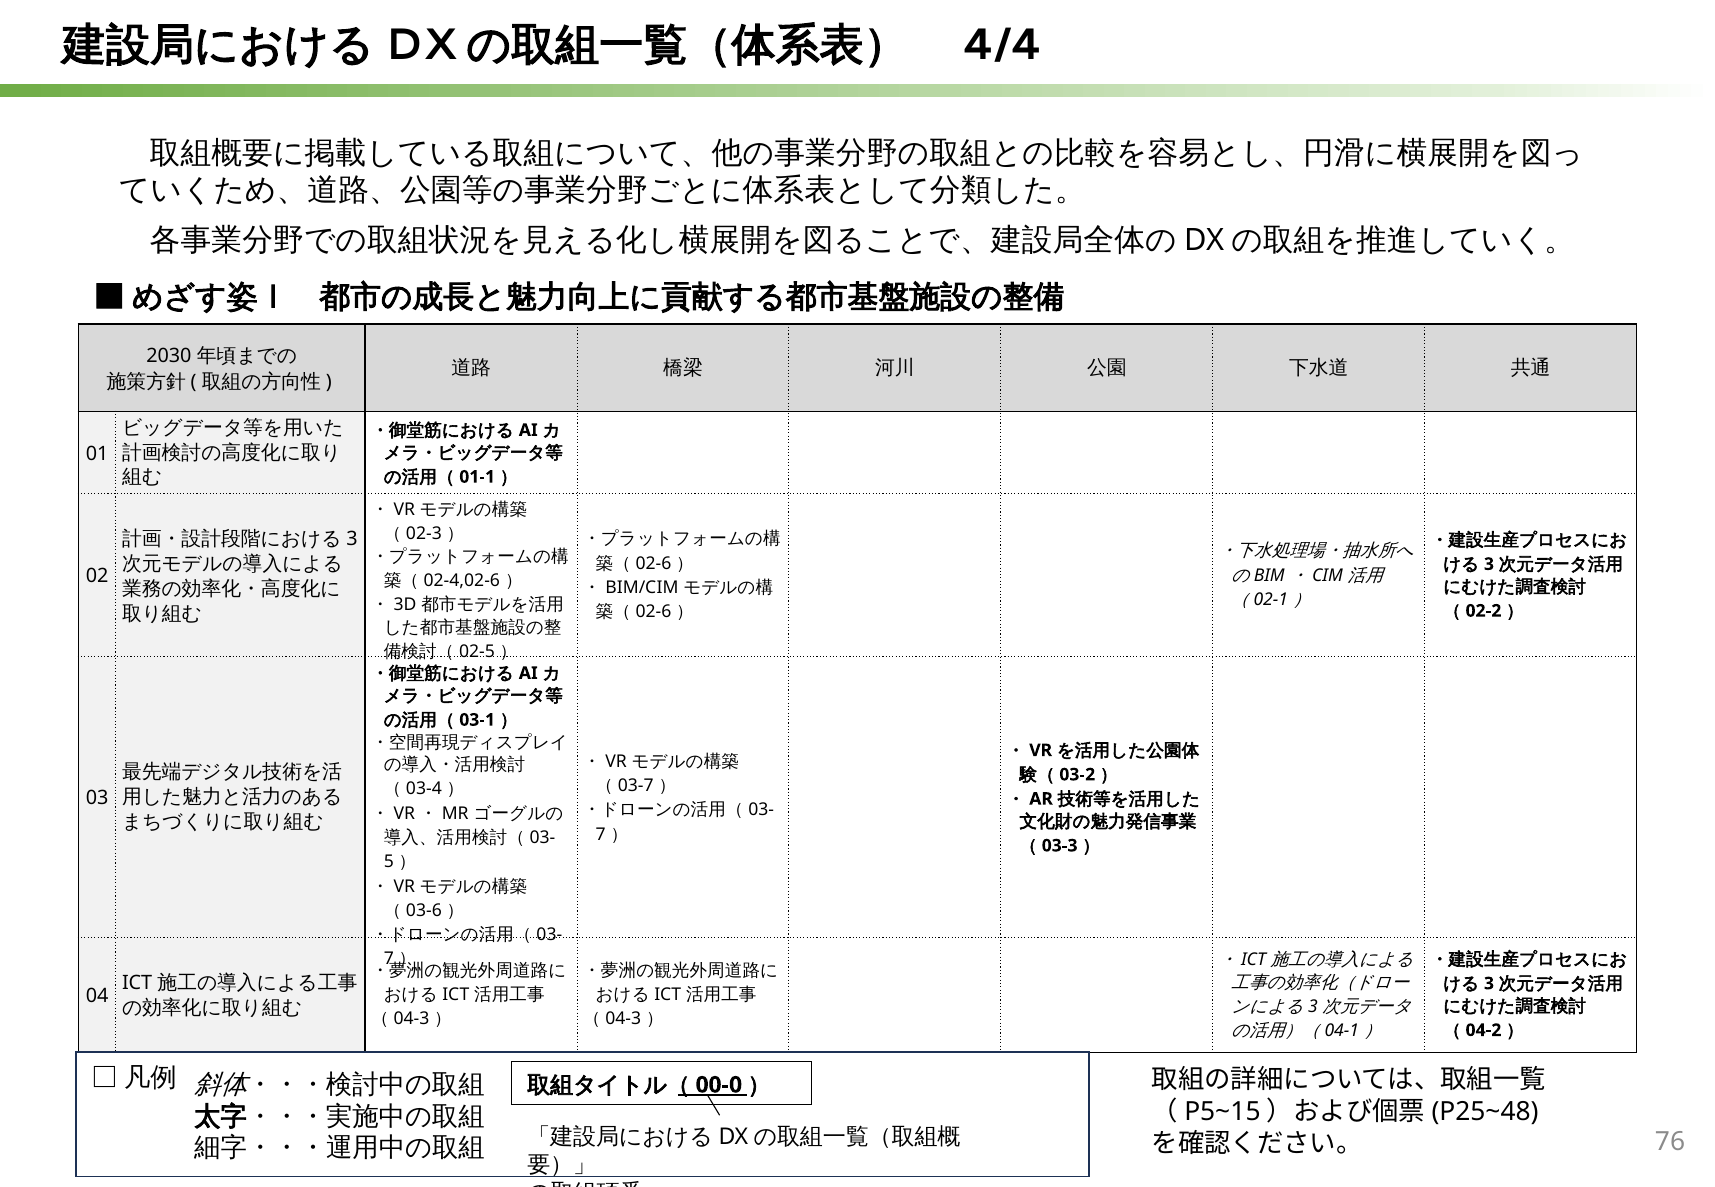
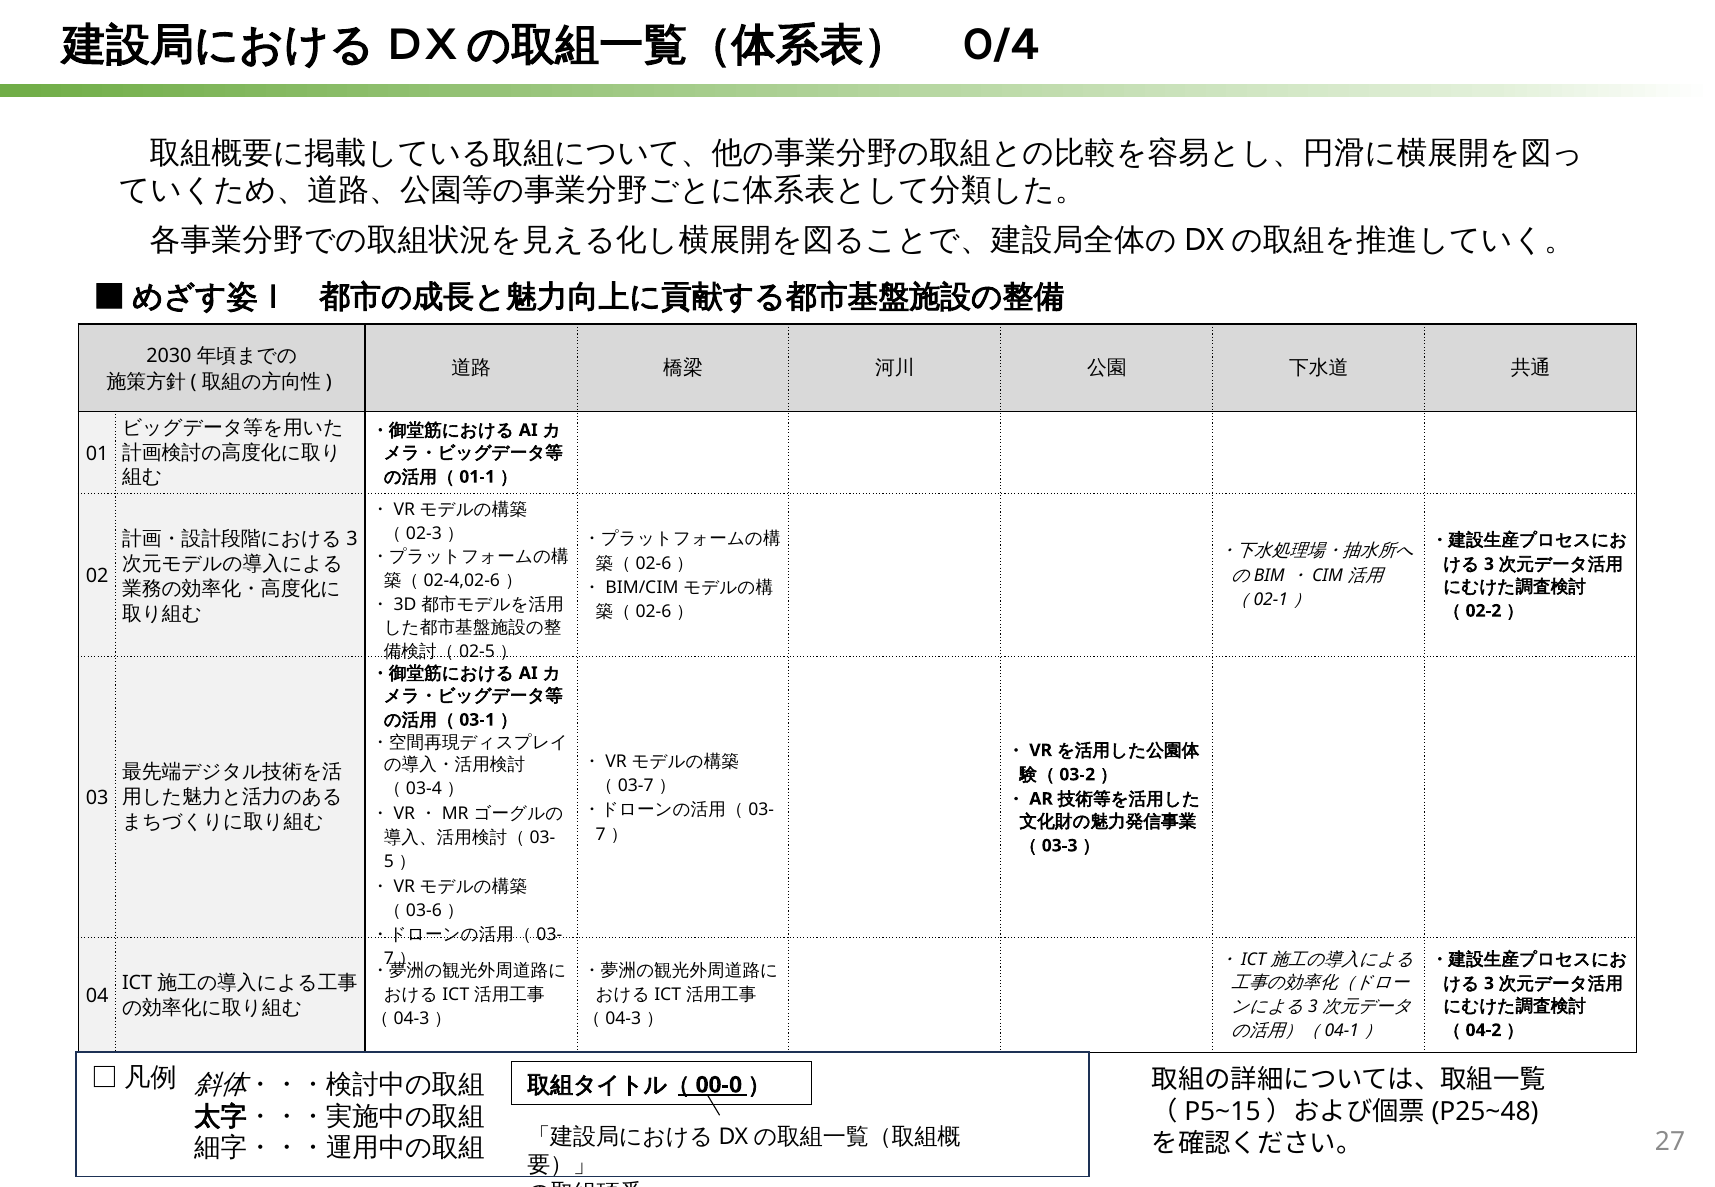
4/4: 4/4 -> 0/4
76: 76 -> 27
